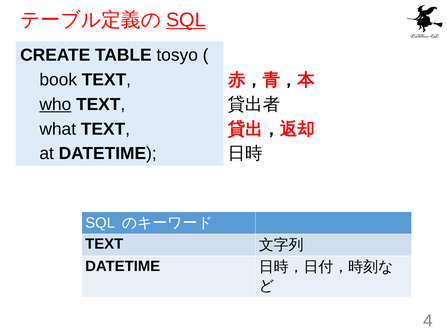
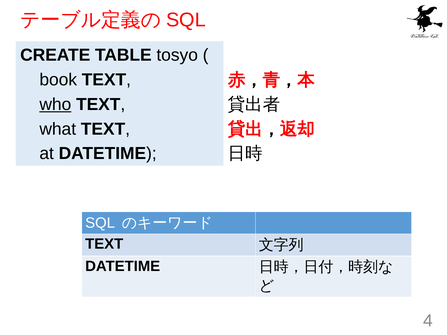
SQL at (186, 20) underline: present -> none
